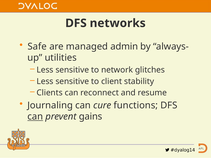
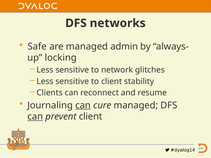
utilities: utilities -> locking
can at (83, 105) underline: none -> present
cure functions: functions -> managed
prevent gains: gains -> client
